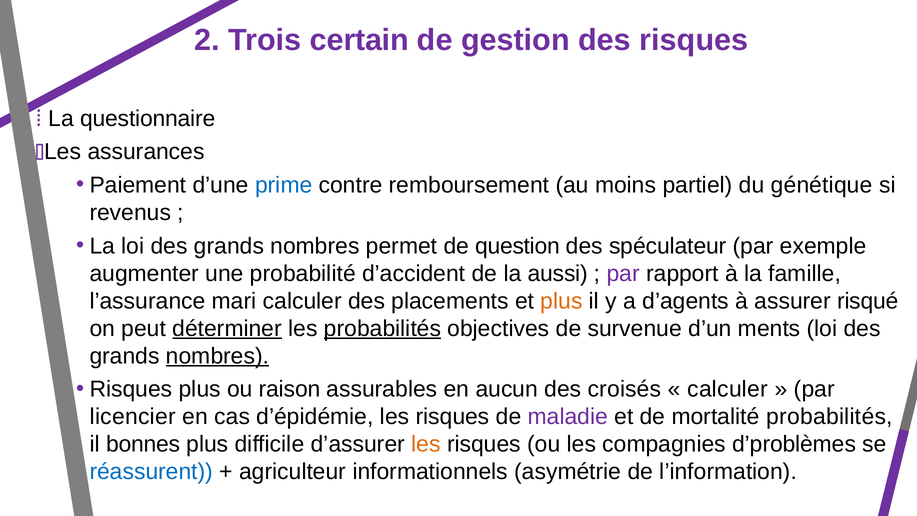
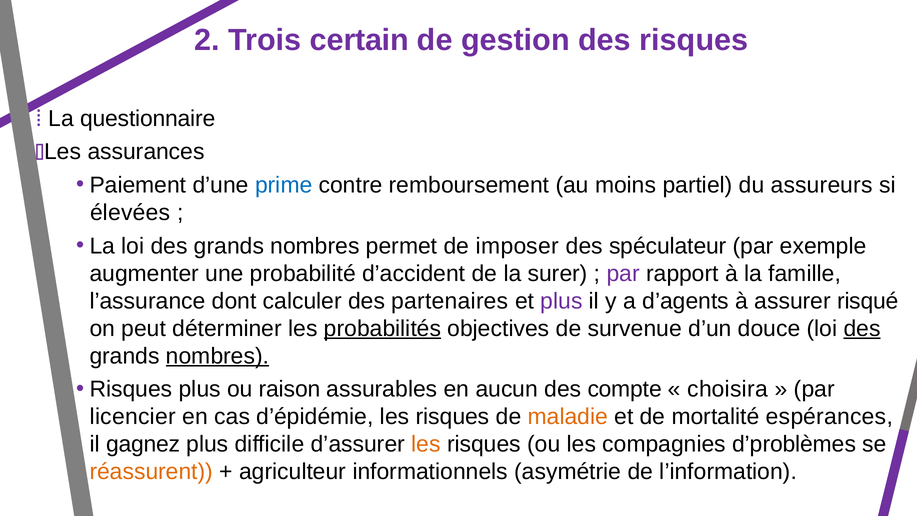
génétique: génétique -> assureurs
revenus: revenus -> élevées
question: question -> imposer
aussi: aussi -> surer
mari: mari -> dont
placements: placements -> partenaires
plus at (561, 301) colour: orange -> purple
déterminer underline: present -> none
ments: ments -> douce
des at (862, 328) underline: none -> present
croisés: croisés -> compte
calculer at (728, 389): calculer -> choisira
maladie colour: purple -> orange
mortalité probabilités: probabilités -> espérances
bonnes: bonnes -> gagnez
réassurent colour: blue -> orange
